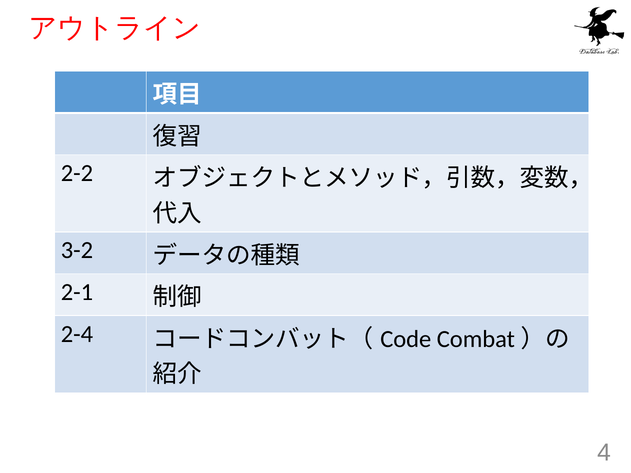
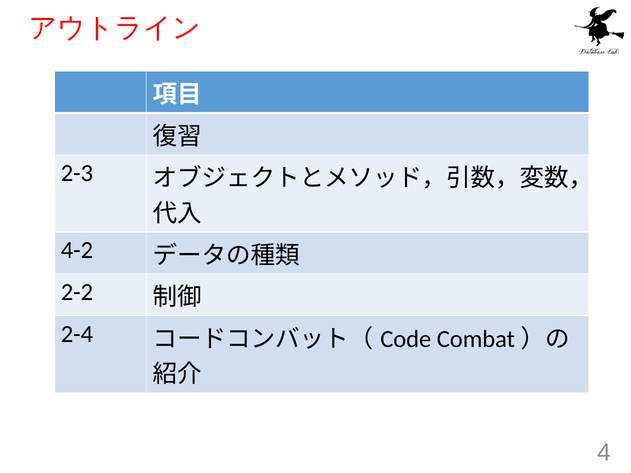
2-2: 2-2 -> 2-3
3-2: 3-2 -> 4-2
2-1: 2-1 -> 2-2
